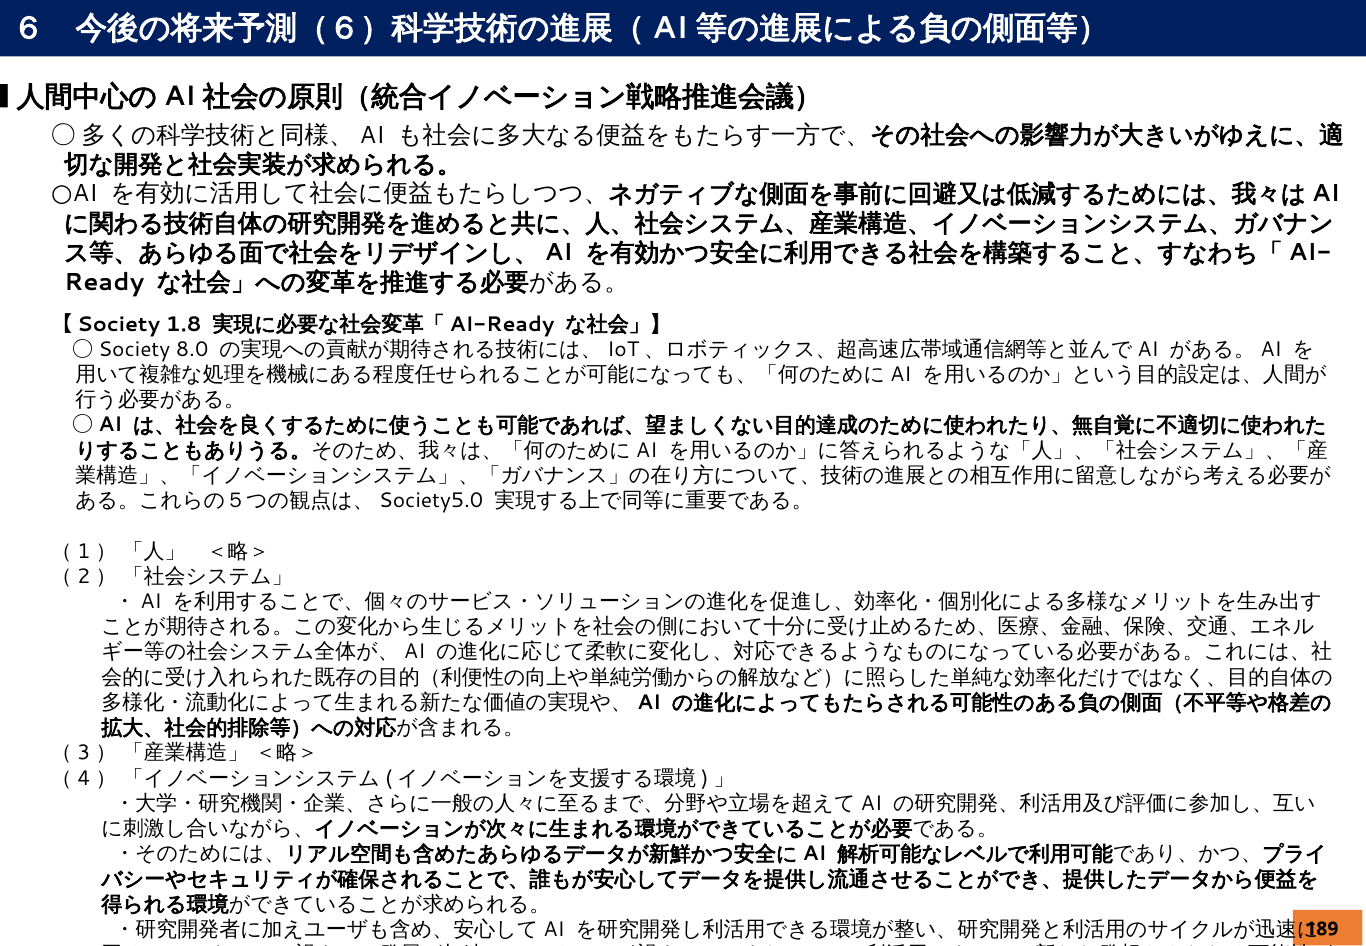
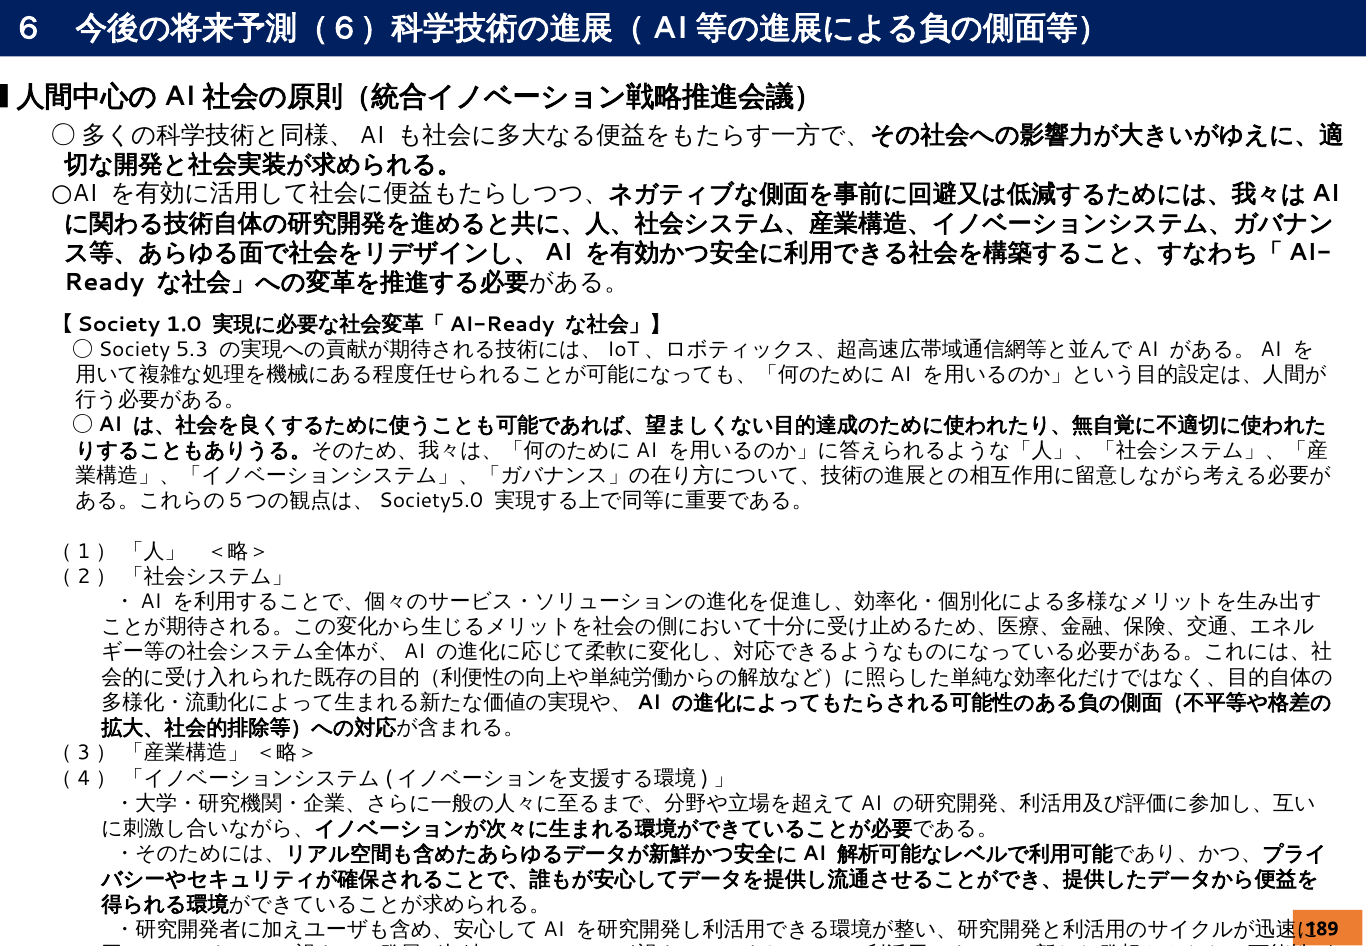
1.8: 1.8 -> 1.0
8.0: 8.0 -> 5.3
